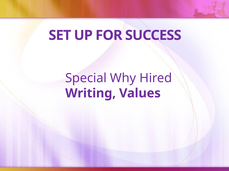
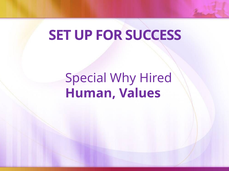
Writing: Writing -> Human
